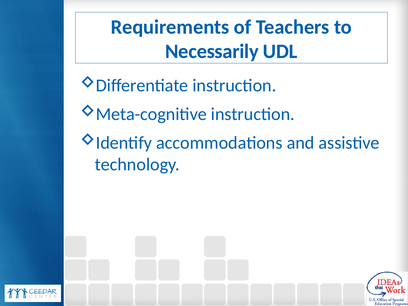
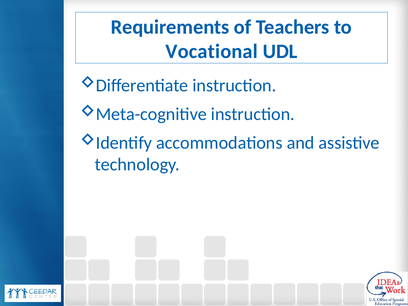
Necessarily: Necessarily -> Vocational
